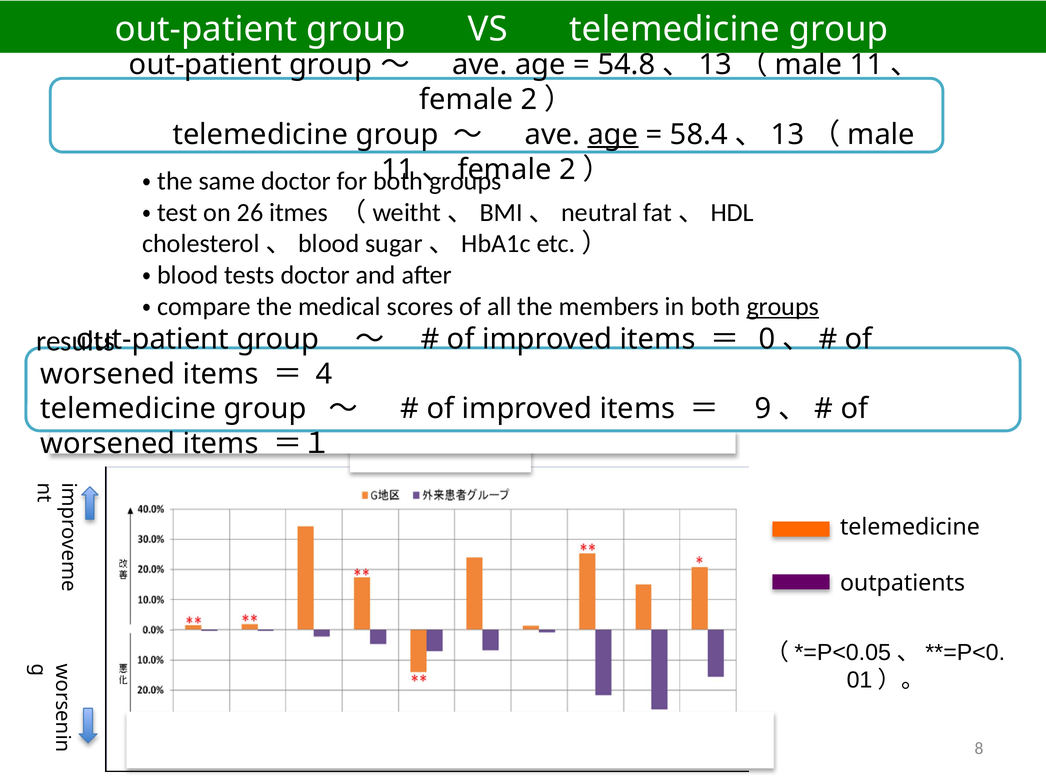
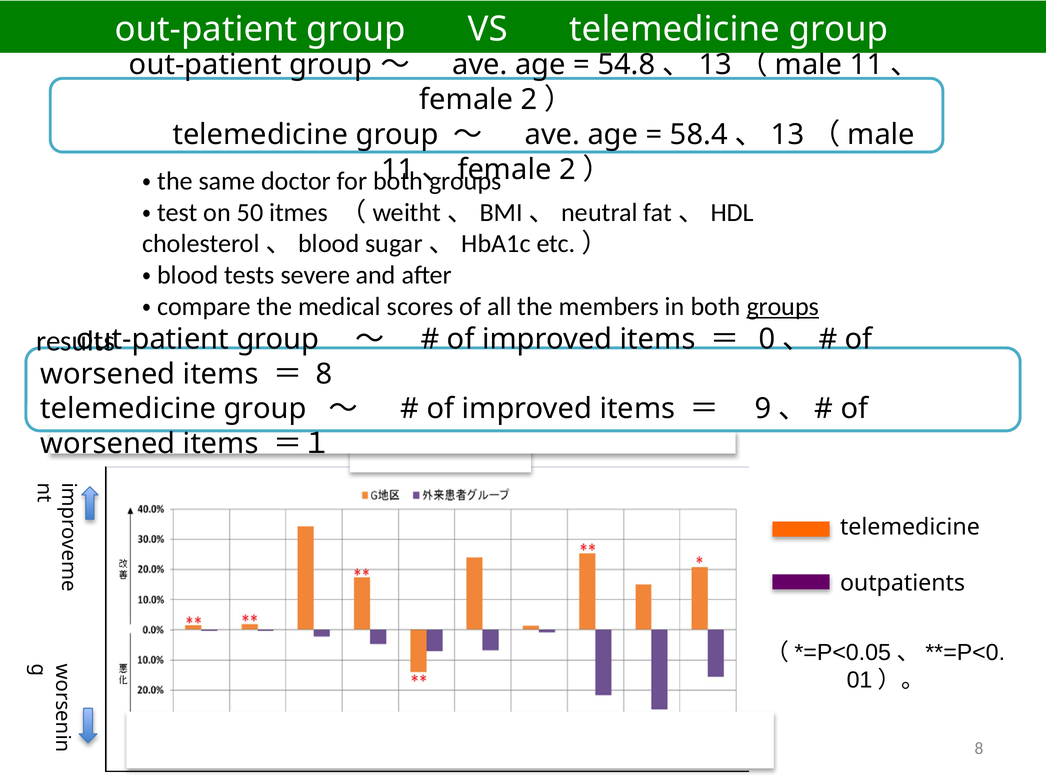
age at (613, 135) underline: present -> none
26: 26 -> 50
tests doctor: doctor -> severe
4 at (324, 374): 4 -> 8
